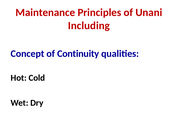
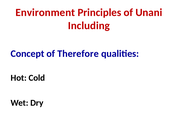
Maintenance: Maintenance -> Environment
Continuity: Continuity -> Therefore
